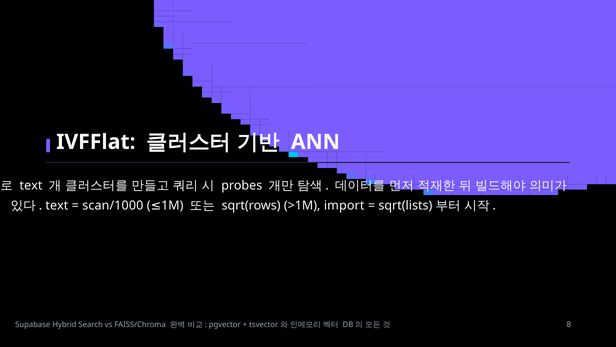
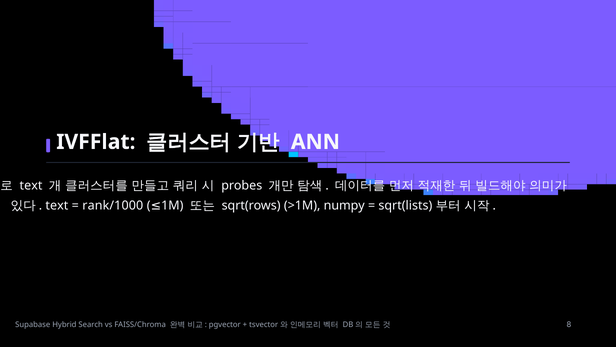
import: import -> numpy
scan/1000: scan/1000 -> rank/1000
